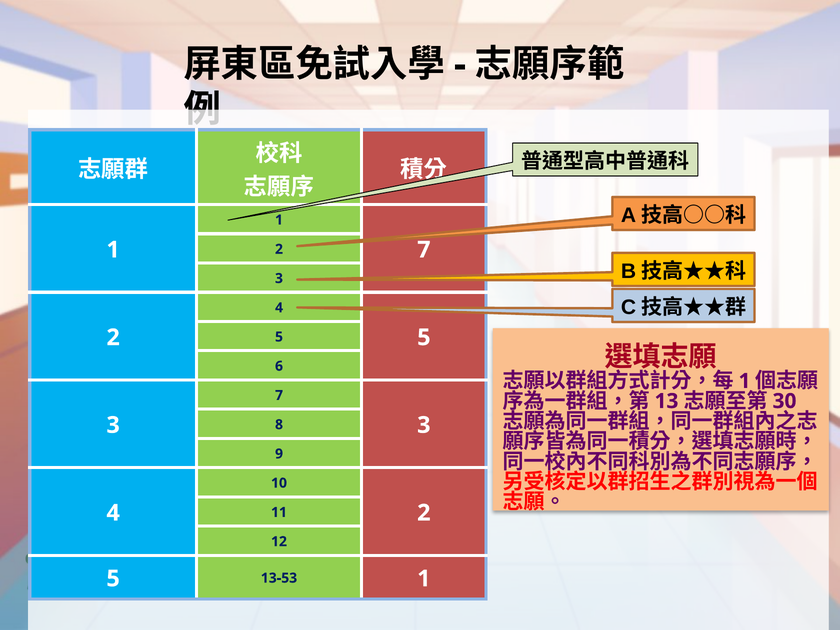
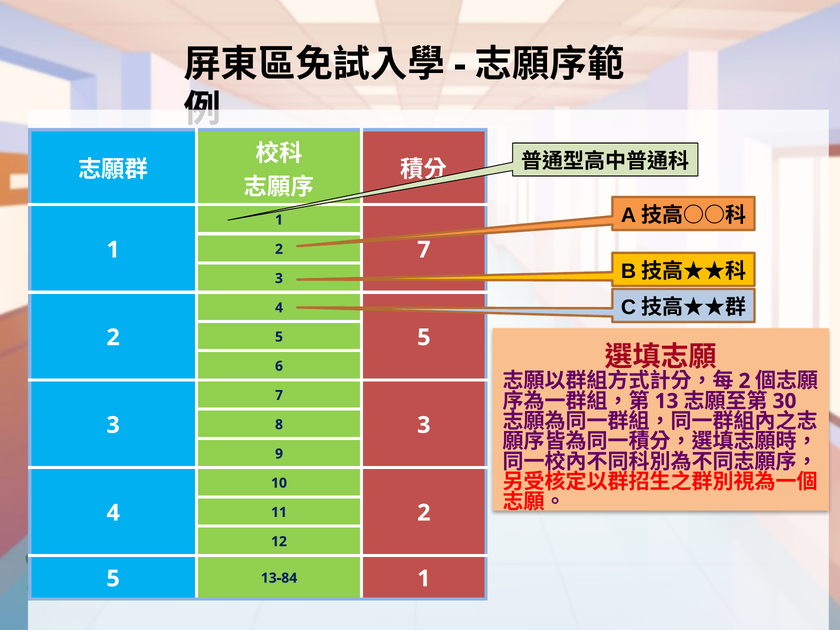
1 at (745, 381): 1 -> 2
13-53: 13-53 -> 13-84
